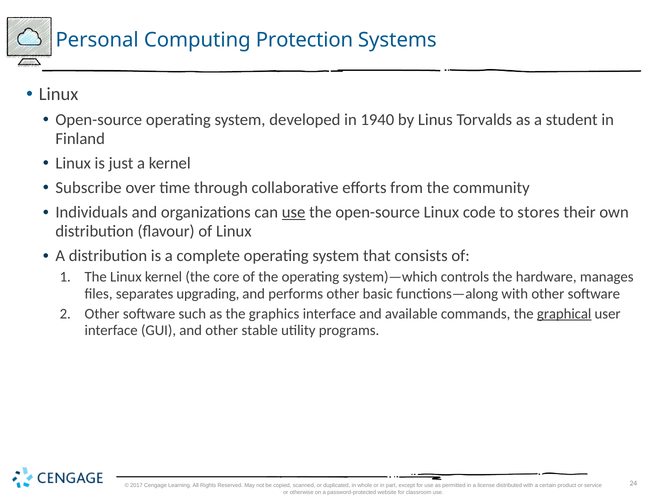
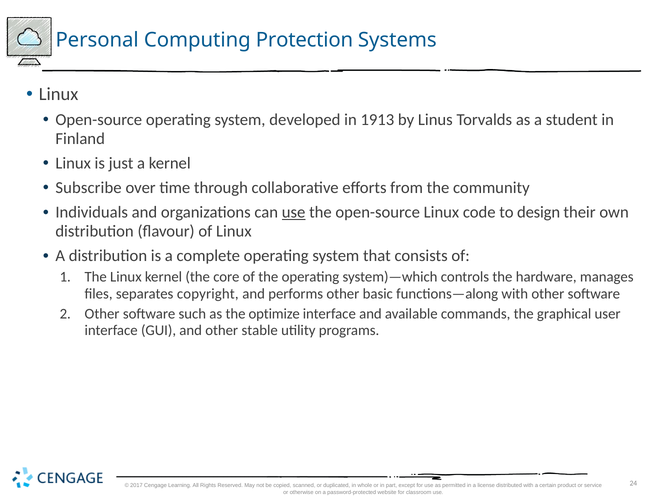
1940: 1940 -> 1913
stores: stores -> design
upgrading: upgrading -> copyright
graphics: graphics -> optimize
graphical underline: present -> none
